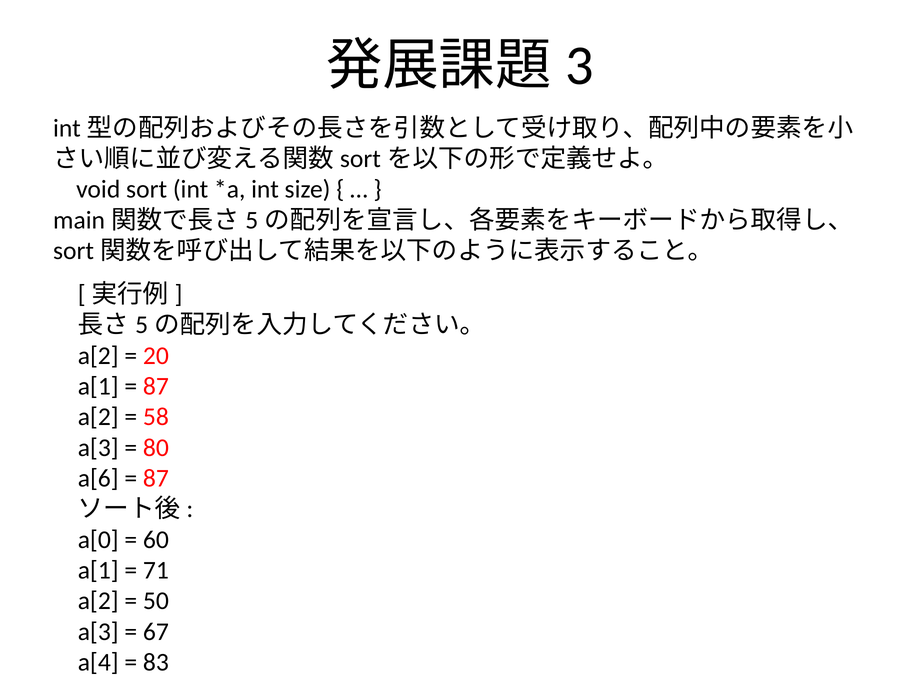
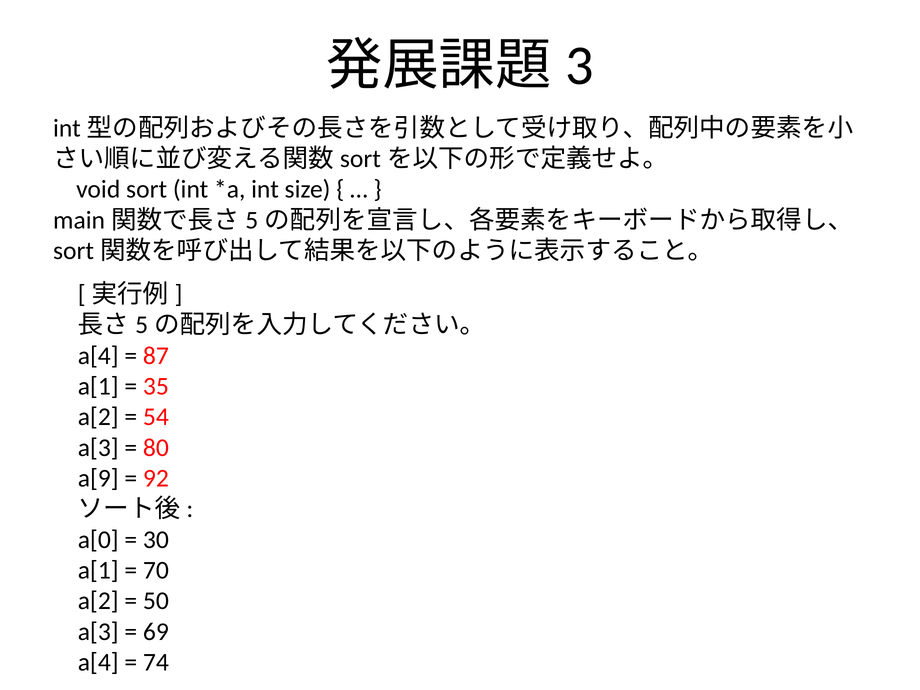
a[2 at (98, 356): a[2 -> a[4
20: 20 -> 87
87 at (156, 386): 87 -> 35
58: 58 -> 54
a[6: a[6 -> a[9
87 at (156, 478): 87 -> 92
60: 60 -> 30
71: 71 -> 70
67: 67 -> 69
83: 83 -> 74
